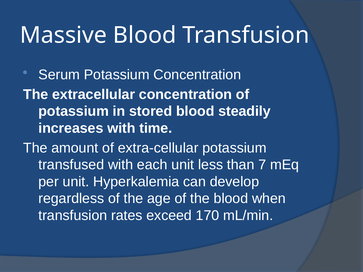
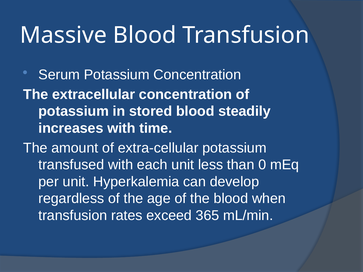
7: 7 -> 0
170: 170 -> 365
